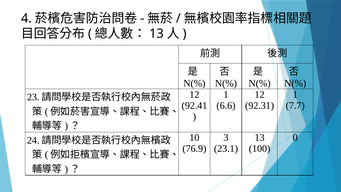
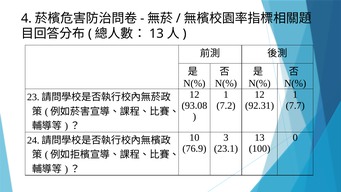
92.41: 92.41 -> 93.08
6.6: 6.6 -> 7.2
